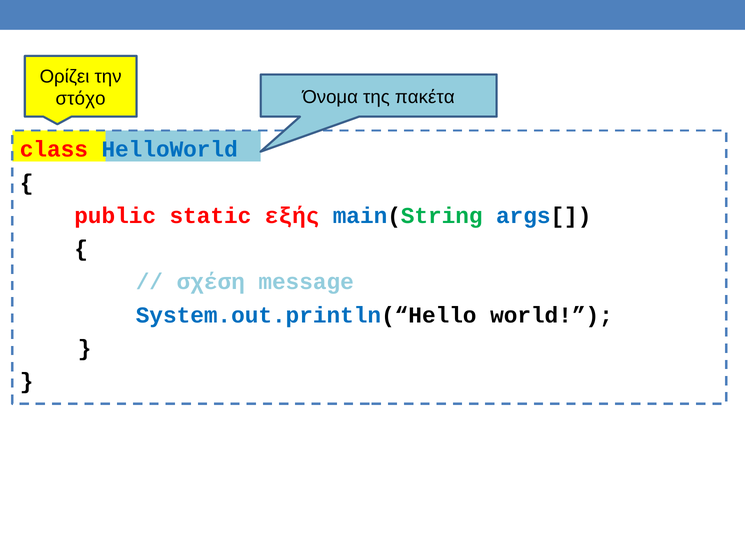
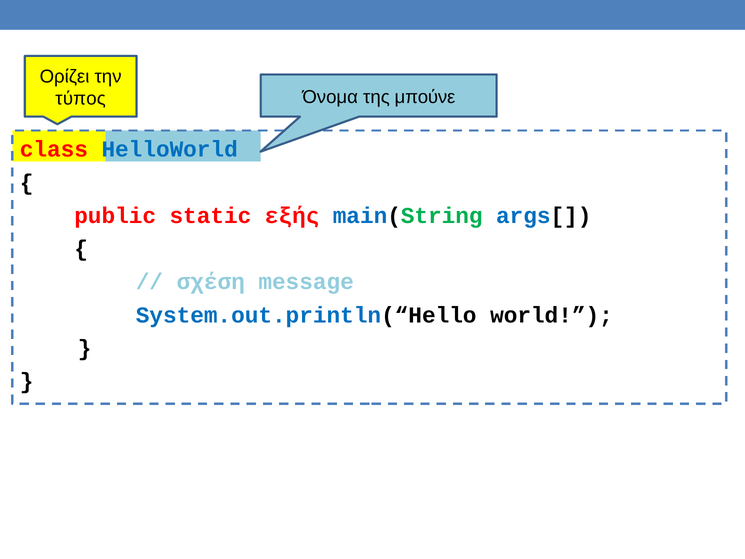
στόχο: στόχο -> τύπος
πακέτα: πακέτα -> μπούνε
